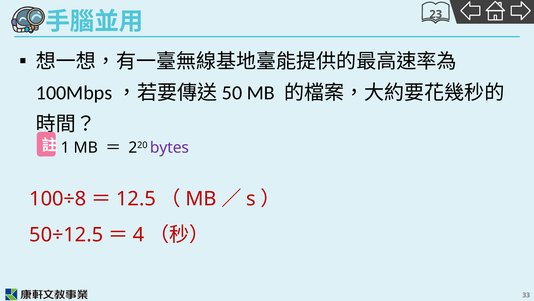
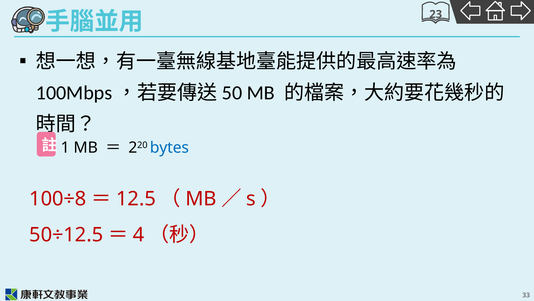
bytes colour: purple -> blue
